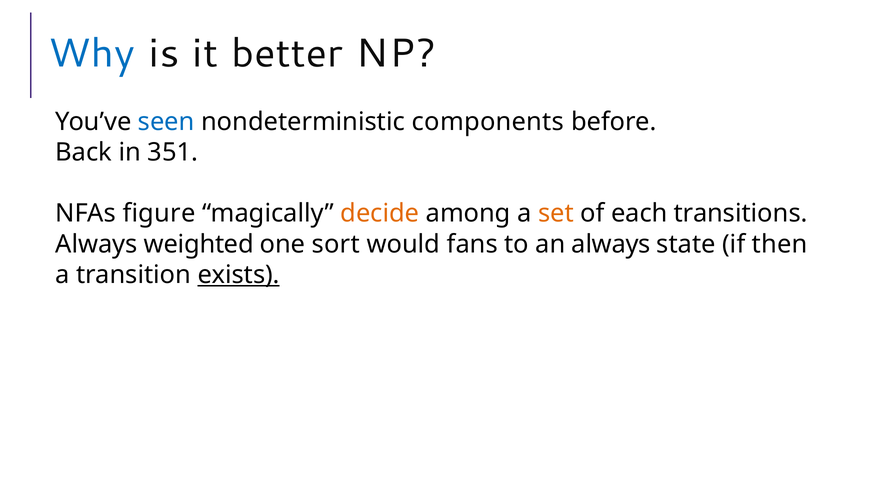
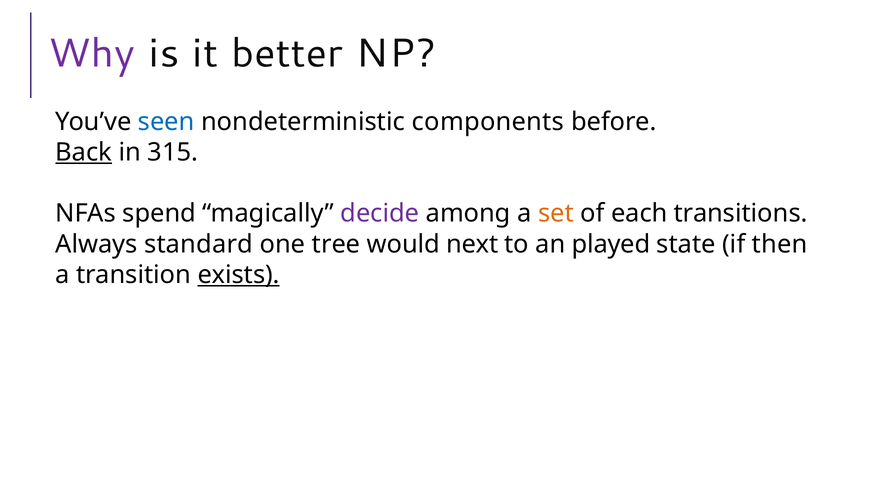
Why colour: blue -> purple
Back underline: none -> present
351: 351 -> 315
figure: figure -> spend
decide colour: orange -> purple
weighted: weighted -> standard
sort: sort -> tree
fans: fans -> next
an always: always -> played
